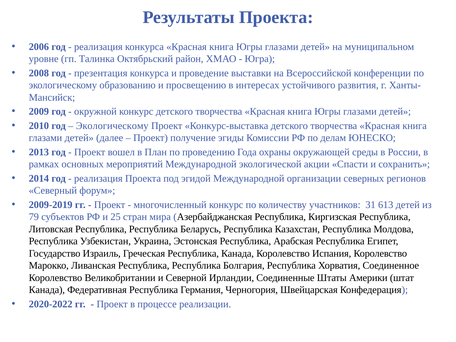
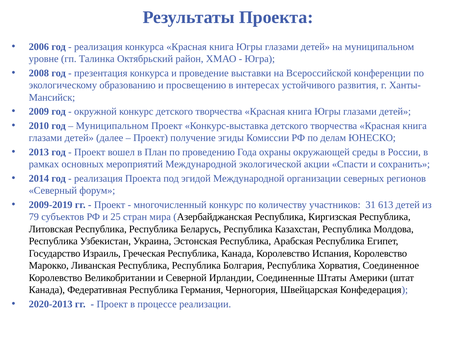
Экологическому at (112, 126): Экологическому -> Муниципальном
2020-2022: 2020-2022 -> 2020-2013
